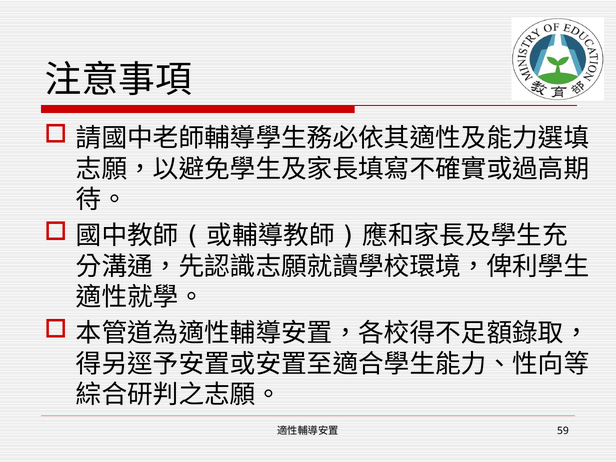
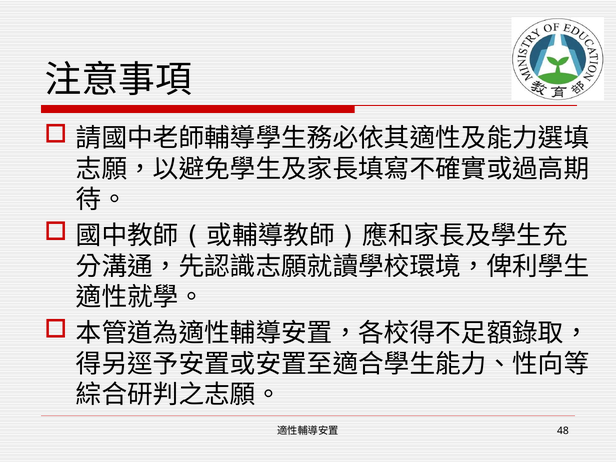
59: 59 -> 48
